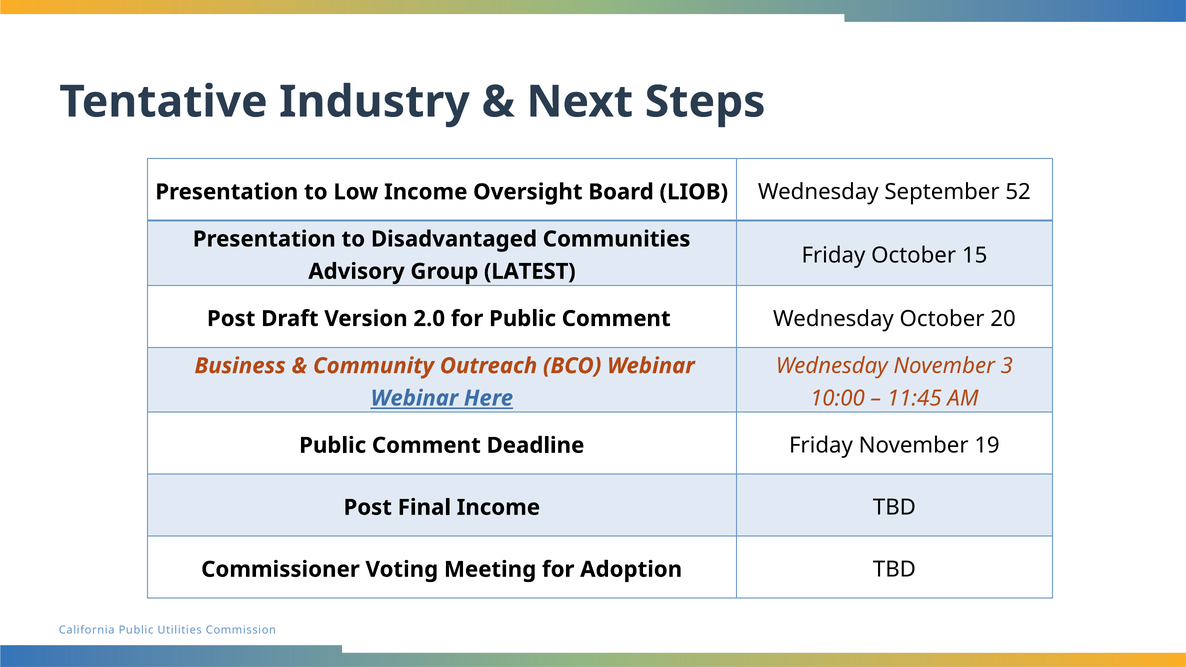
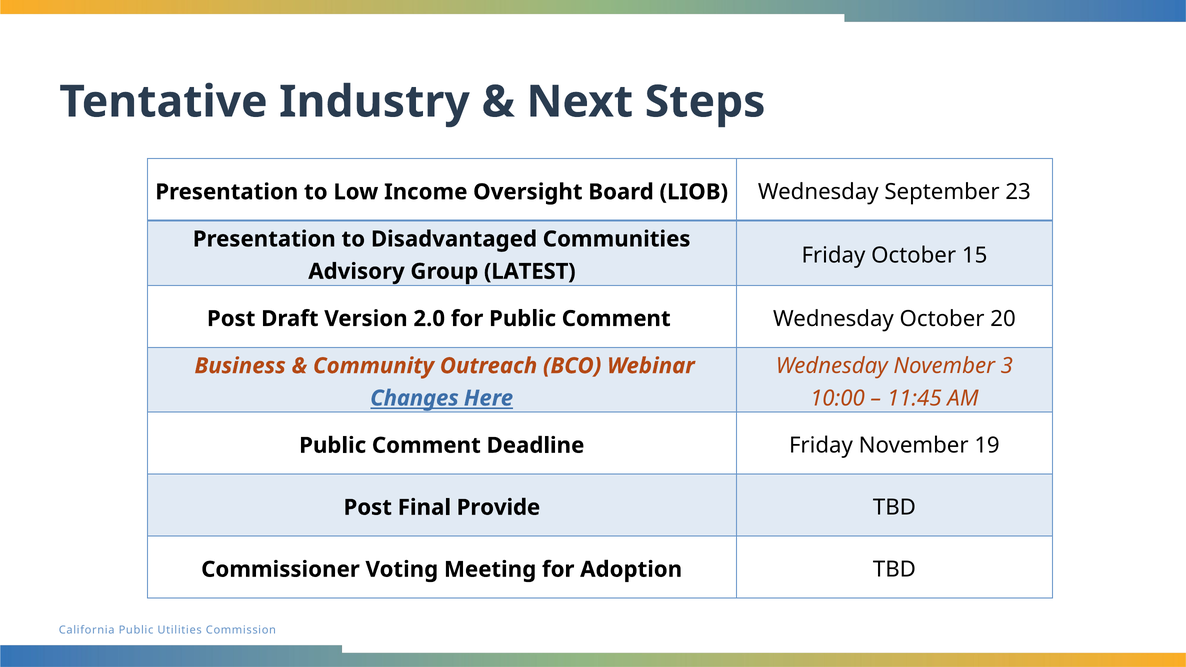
52: 52 -> 23
Webinar at (414, 398): Webinar -> Changes
Final Income: Income -> Provide
